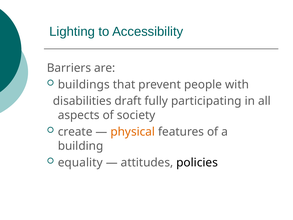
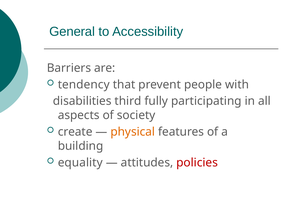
Lighting: Lighting -> General
buildings: buildings -> tendency
draft: draft -> third
policies colour: black -> red
